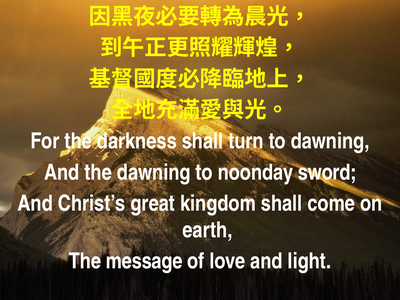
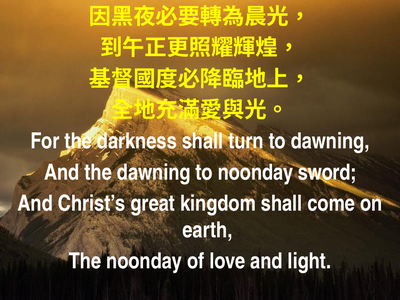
The message: message -> noonday
